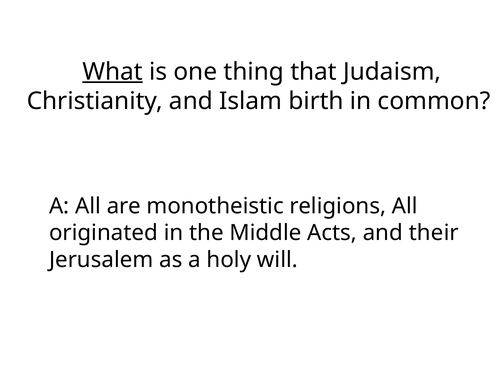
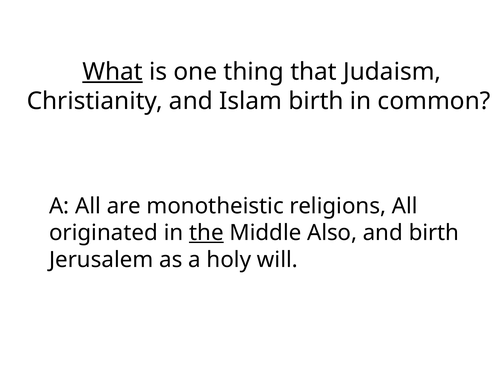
the underline: none -> present
Acts: Acts -> Also
and their: their -> birth
